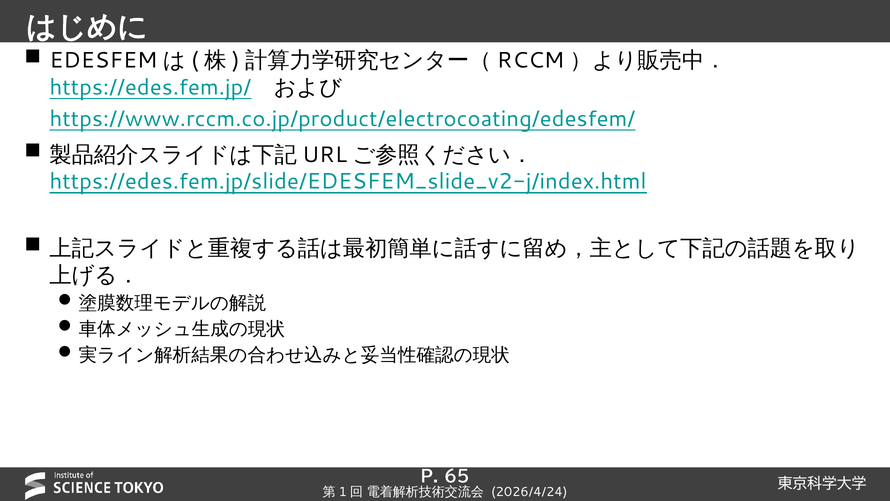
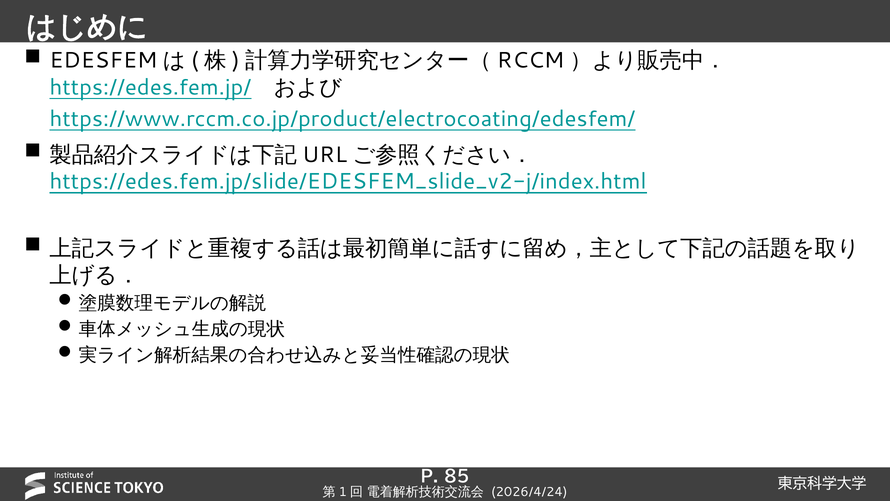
65: 65 -> 85
